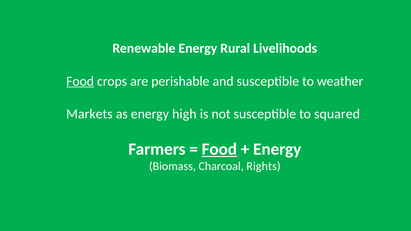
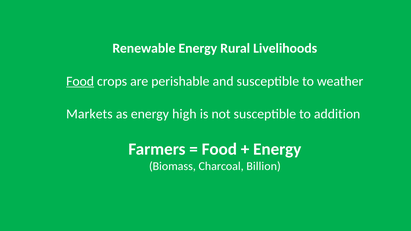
squared: squared -> addition
Food at (219, 149) underline: present -> none
Rights: Rights -> Billion
